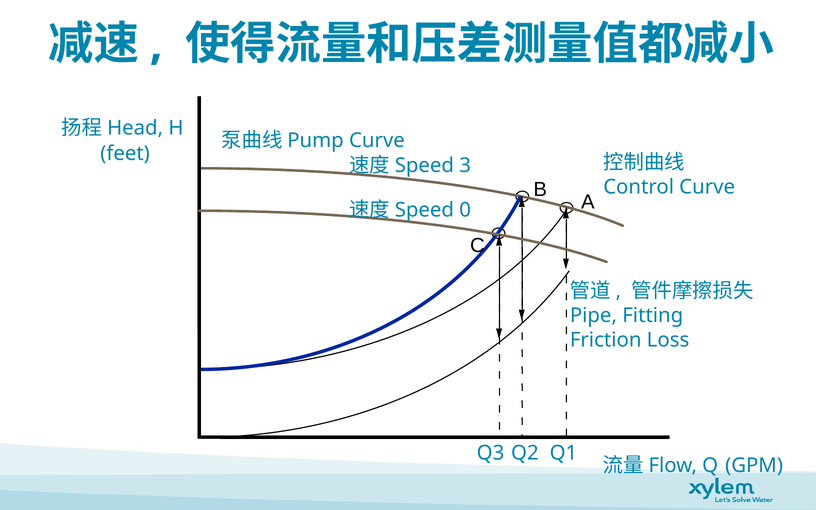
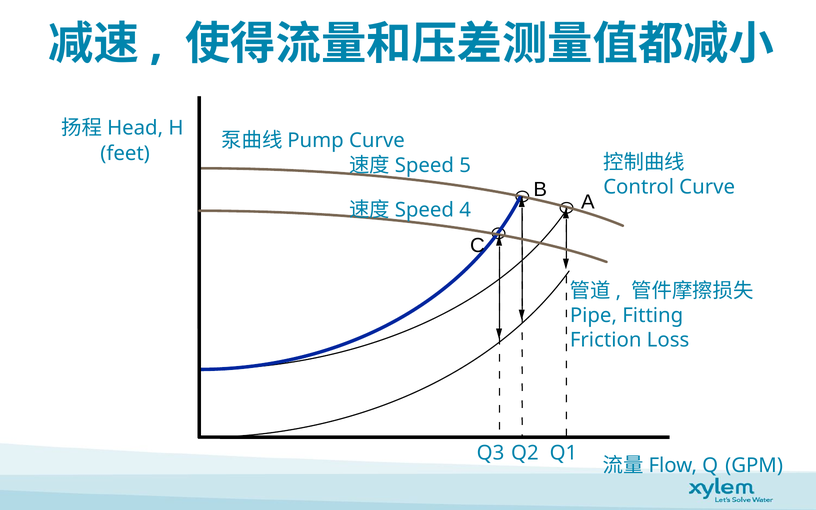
3: 3 -> 5
0: 0 -> 4
